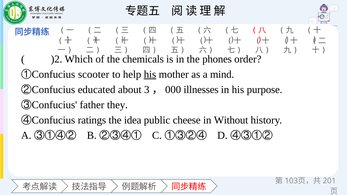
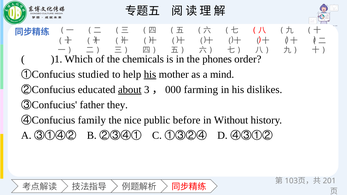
)2: )2 -> )1
scooter: scooter -> studied
about underline: none -> present
illnesses: illnesses -> farming
purpose: purpose -> dislikes
ratings: ratings -> family
idea: idea -> nice
cheese: cheese -> before
